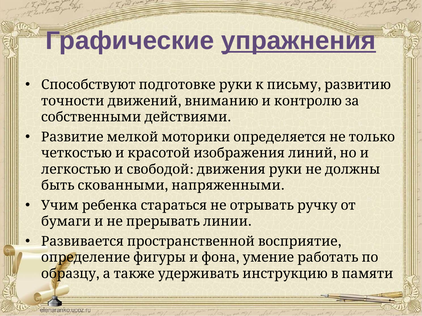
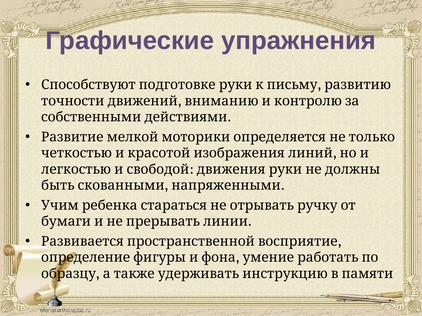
упражнения underline: present -> none
